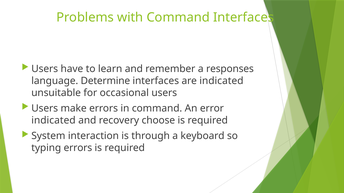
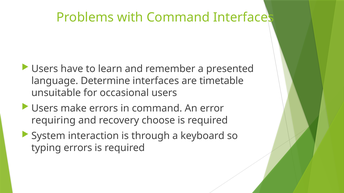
responses: responses -> presented
are indicated: indicated -> timetable
indicated at (53, 121): indicated -> requiring
